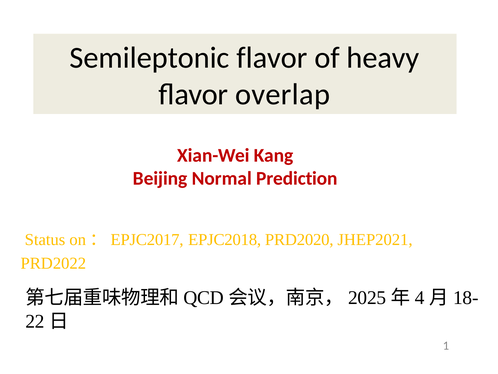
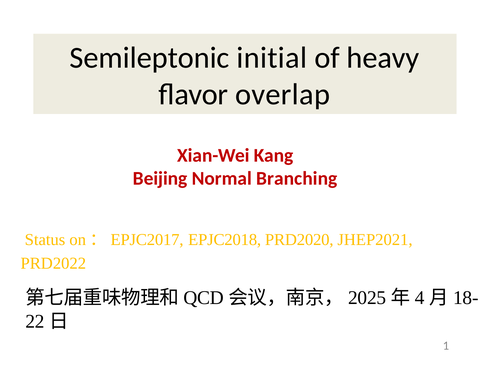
Semileptonic flavor: flavor -> initial
Prediction: Prediction -> Branching
